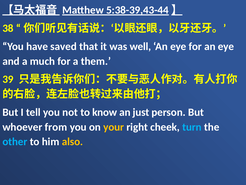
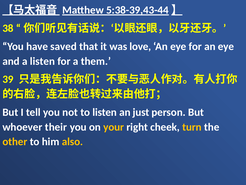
well: well -> love
a much: much -> listen
to know: know -> listen
from: from -> their
turn colour: light blue -> yellow
other colour: light blue -> yellow
